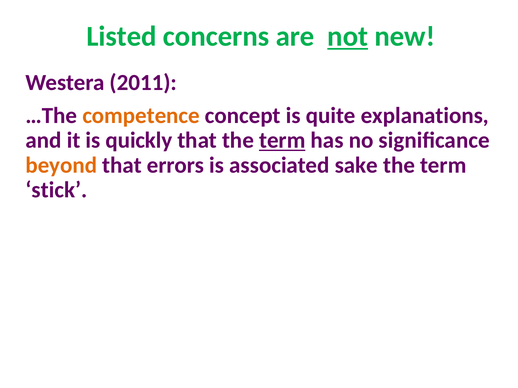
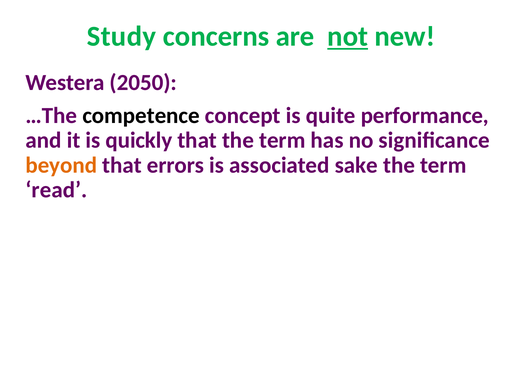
Listed: Listed -> Study
2011: 2011 -> 2050
competence colour: orange -> black
explanations: explanations -> performance
term at (282, 141) underline: present -> none
stick: stick -> read
